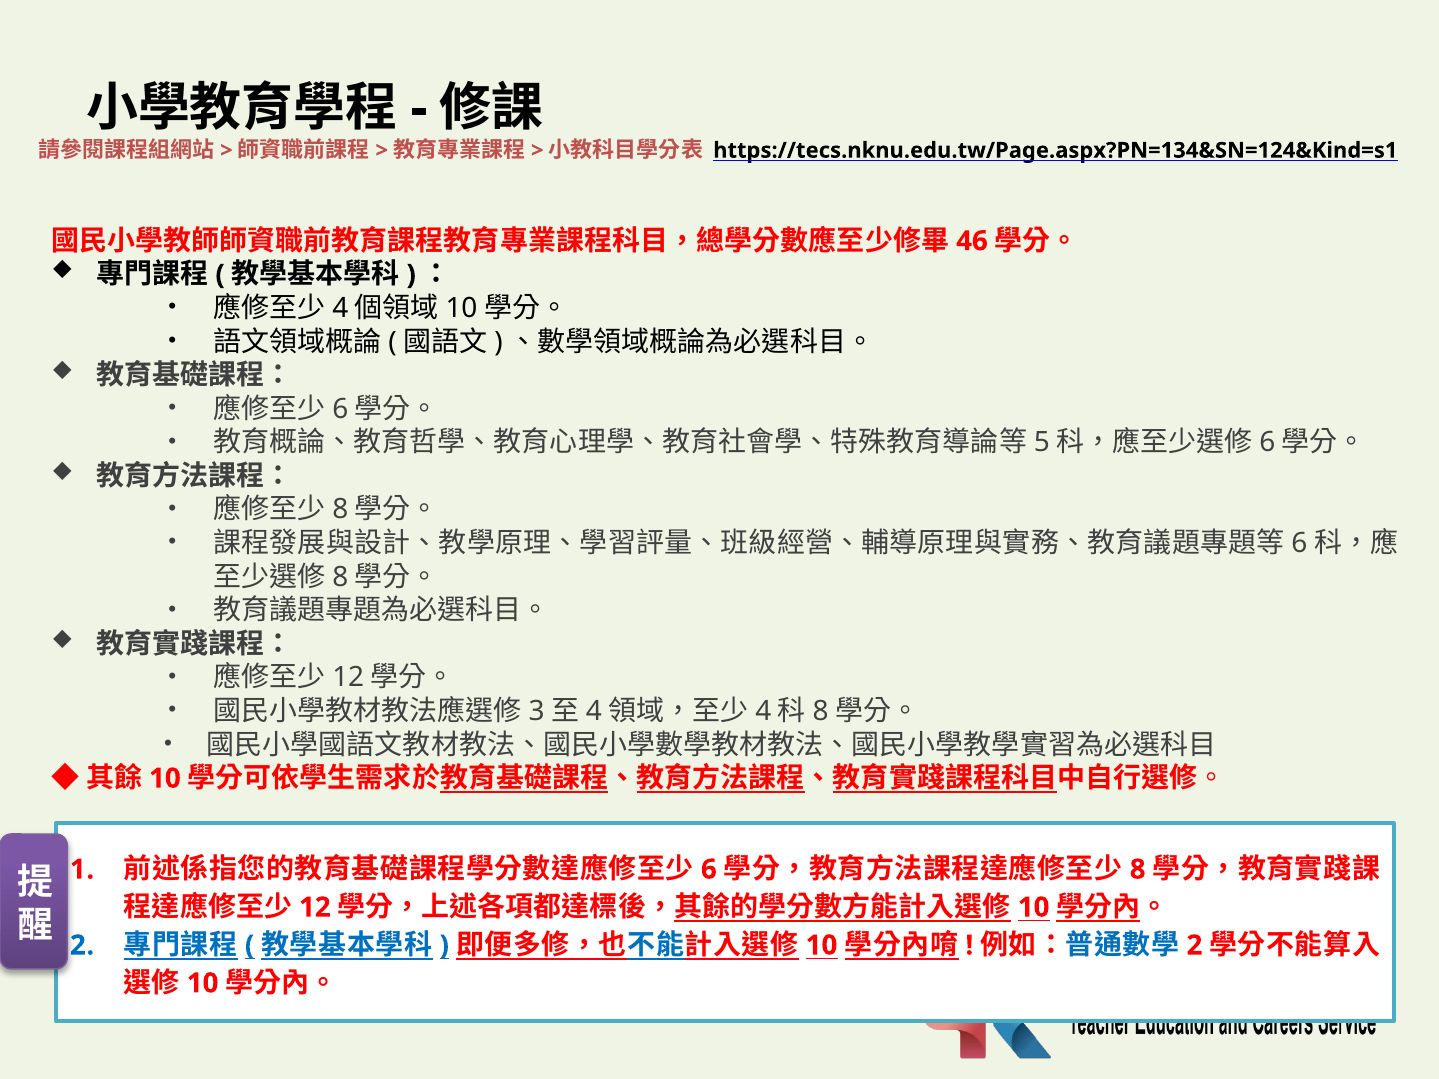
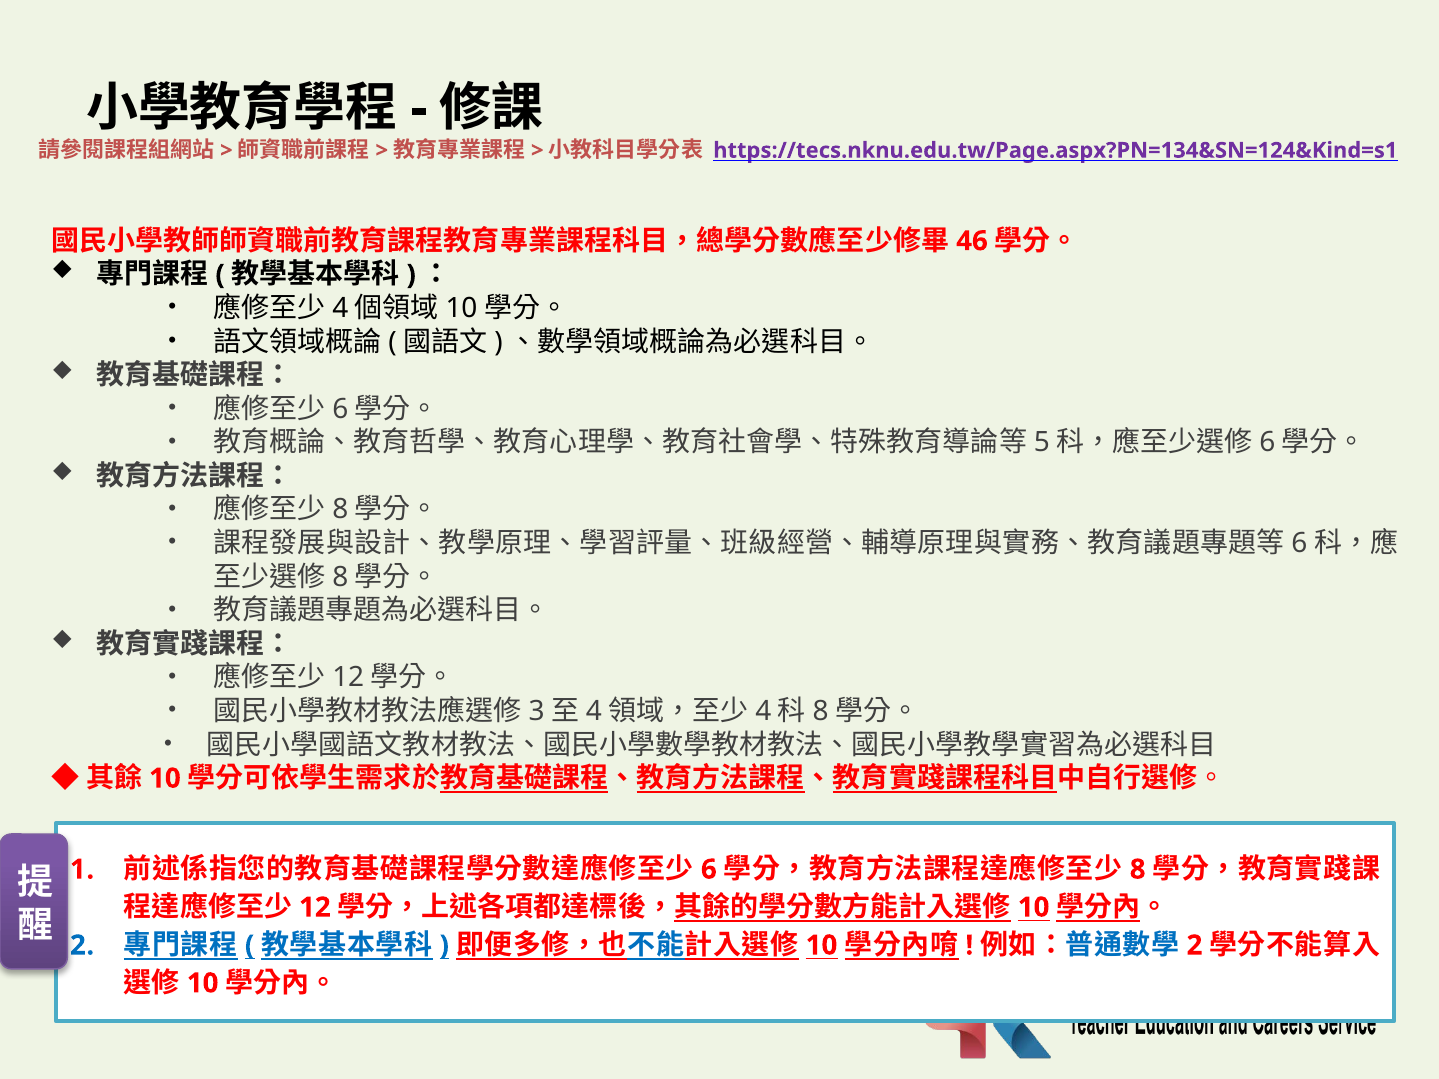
https://tecs.nknu.edu.tw/Page.aspx?PN=134&SN=124&Kind=s1 colour: black -> purple
